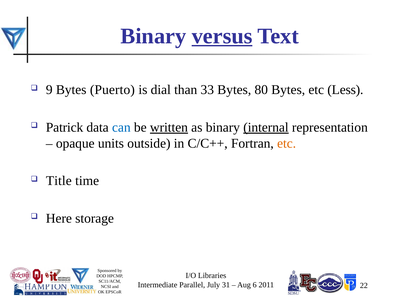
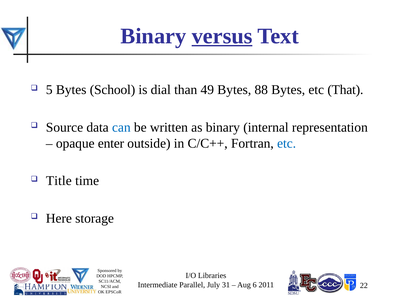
9: 9 -> 5
Puerto: Puerto -> School
33: 33 -> 49
80: 80 -> 88
Less: Less -> That
Patrick: Patrick -> Source
written underline: present -> none
internal underline: present -> none
units: units -> enter
etc at (287, 144) colour: orange -> blue
